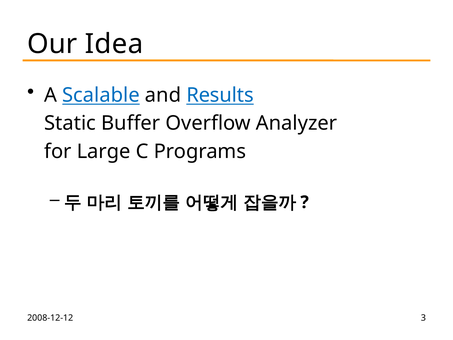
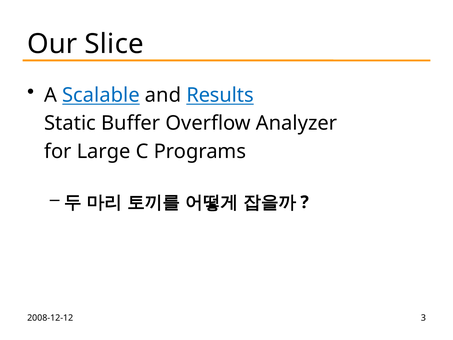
Idea: Idea -> Slice
